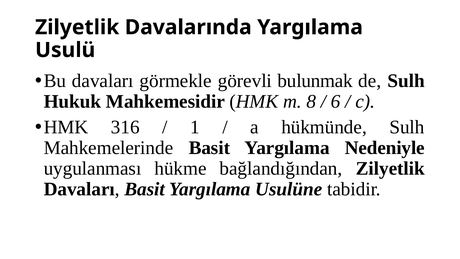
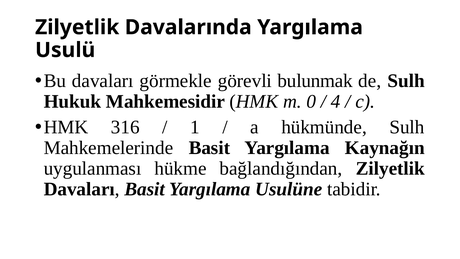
8: 8 -> 0
6: 6 -> 4
Nedeniyle: Nedeniyle -> Kaynağın
